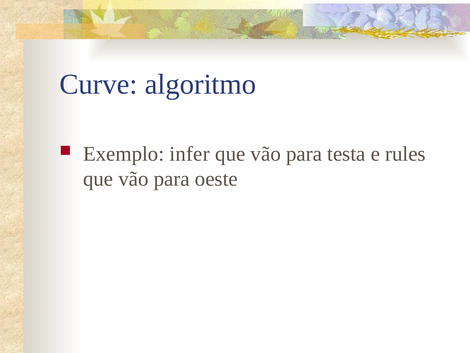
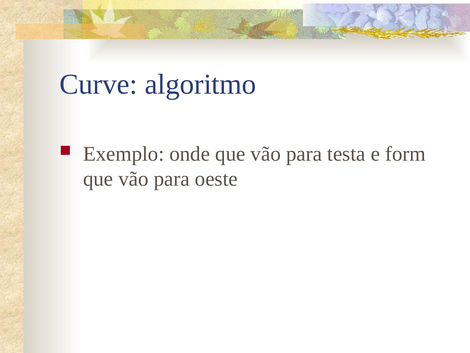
infer: infer -> onde
rules: rules -> form
